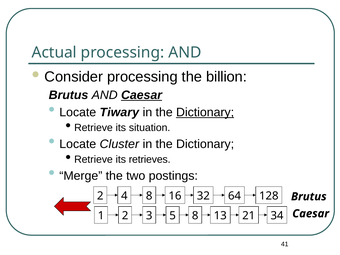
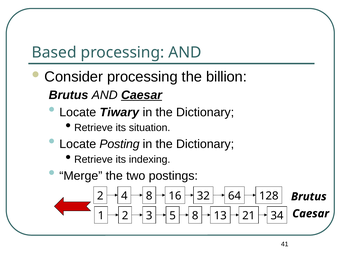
Actual: Actual -> Based
Dictionary at (205, 112) underline: present -> none
Cluster: Cluster -> Posting
retrieves: retrieves -> indexing
